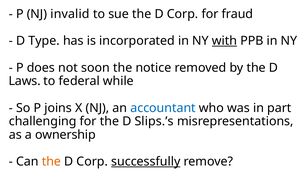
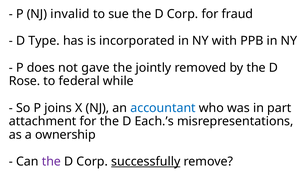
with underline: present -> none
soon: soon -> gave
notice: notice -> jointly
Laws: Laws -> Rose
challenging: challenging -> attachment
Slips.’s: Slips.’s -> Each.’s
the at (51, 162) colour: orange -> purple
